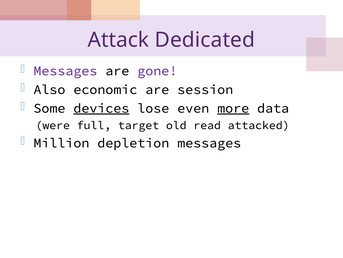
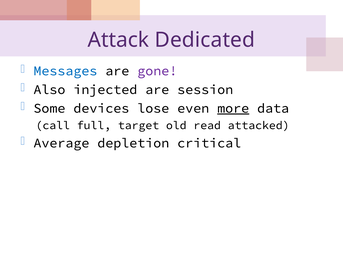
Messages at (65, 71) colour: purple -> blue
economic: economic -> injected
devices underline: present -> none
were: were -> call
Million: Million -> Average
depletion messages: messages -> critical
